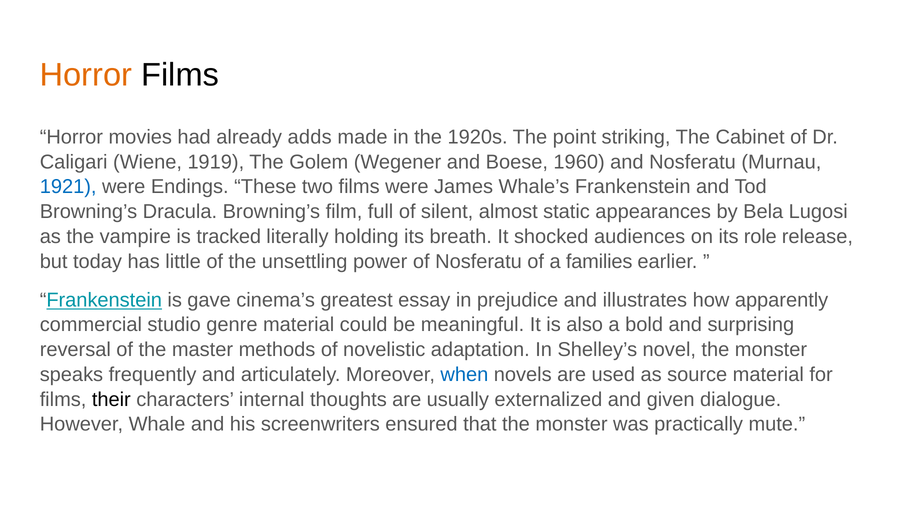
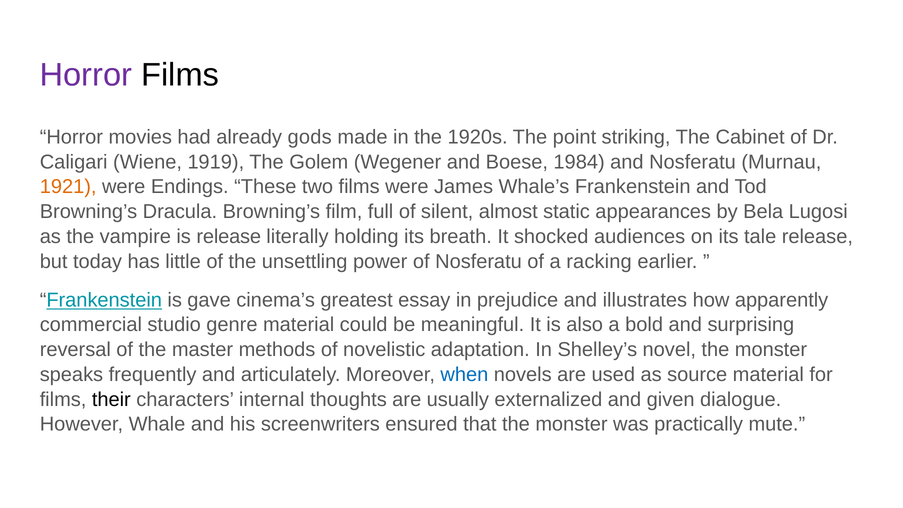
Horror at (86, 75) colour: orange -> purple
adds: adds -> gods
1960: 1960 -> 1984
1921 colour: blue -> orange
is tracked: tracked -> release
role: role -> tale
families: families -> racking
